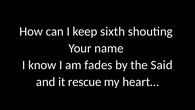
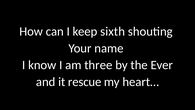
fades: fades -> three
Said: Said -> Ever
